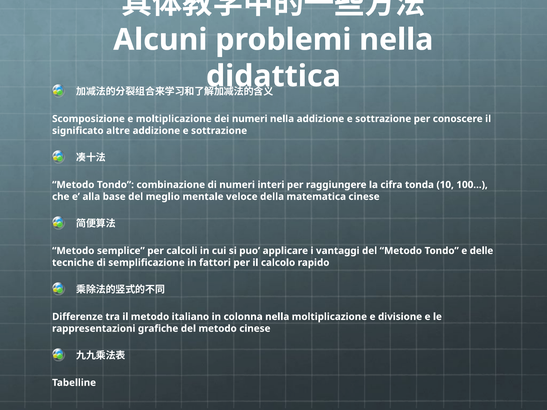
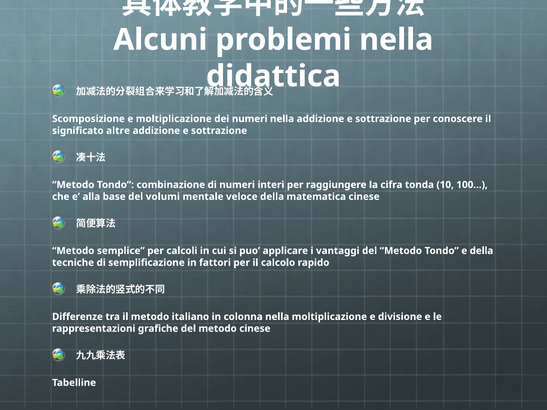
meglio: meglio -> volumi
e delle: delle -> della
